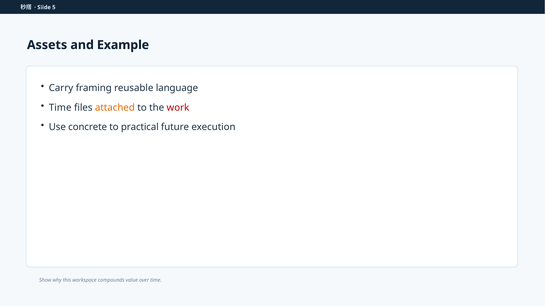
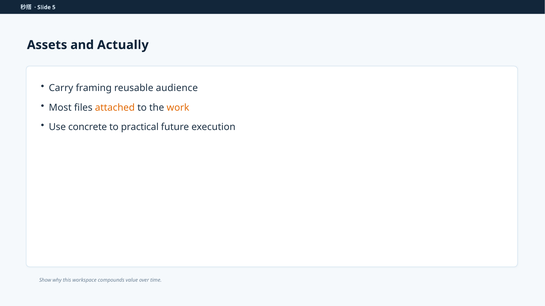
Example: Example -> Actually
language: language -> audience
Time at (60, 108): Time -> Most
work colour: red -> orange
